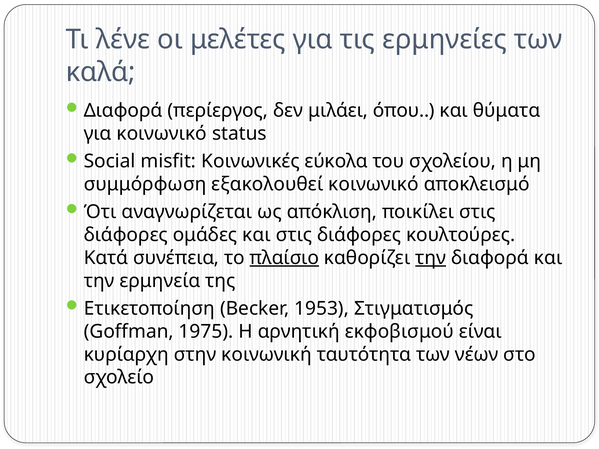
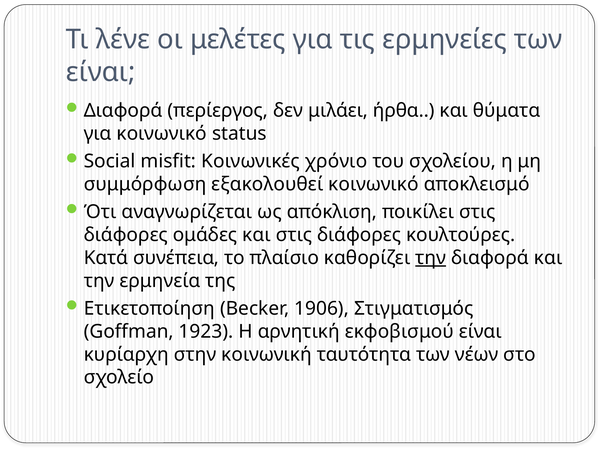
καλά at (101, 72): καλά -> είναι
όπου: όπου -> ήρθα
εύκολα: εύκολα -> χρόνιο
πλαίσιο underline: present -> none
1953: 1953 -> 1906
1975: 1975 -> 1923
